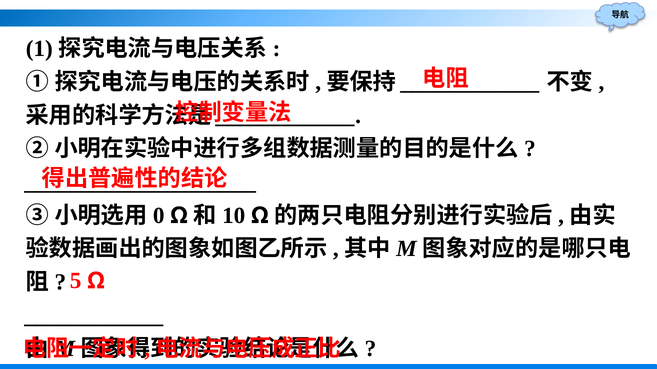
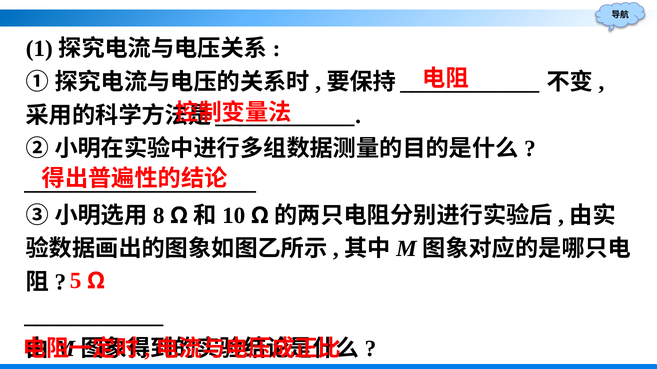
0: 0 -> 8
